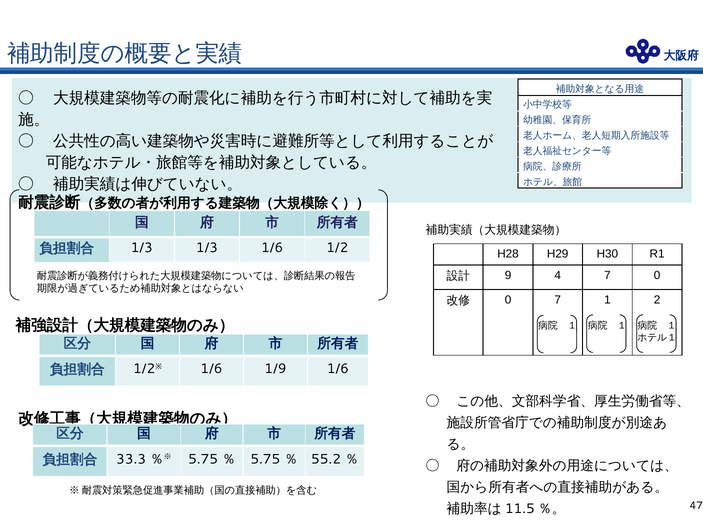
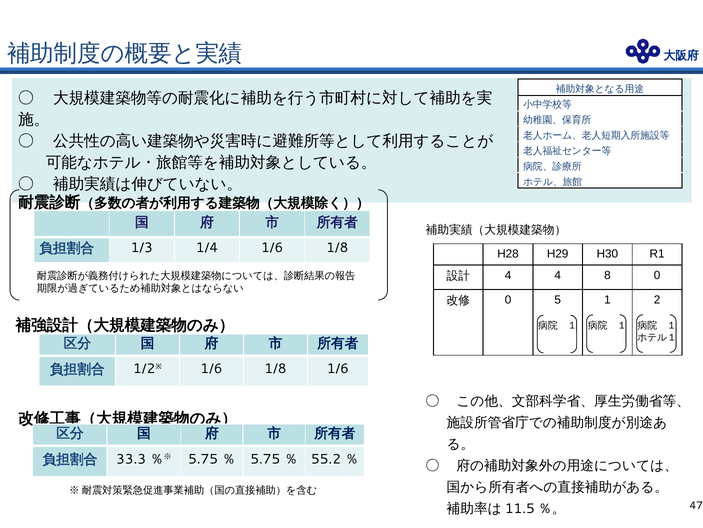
1/3 1/3: 1/3 -> 1/4
1/2 at (337, 247): 1/2 -> 1/8
9 at (508, 275): 9 -> 4
4 7: 7 -> 8
0 7: 7 -> 5
1/2※ 1/6 1/9: 1/9 -> 1/8
